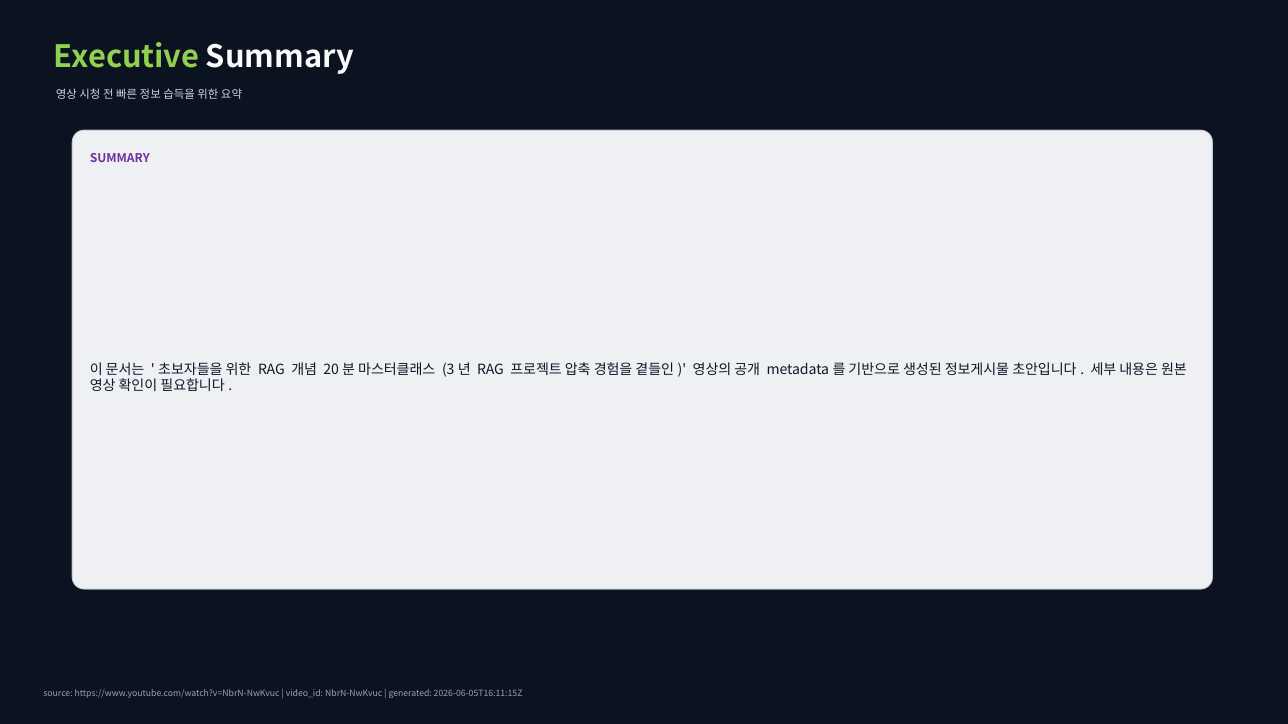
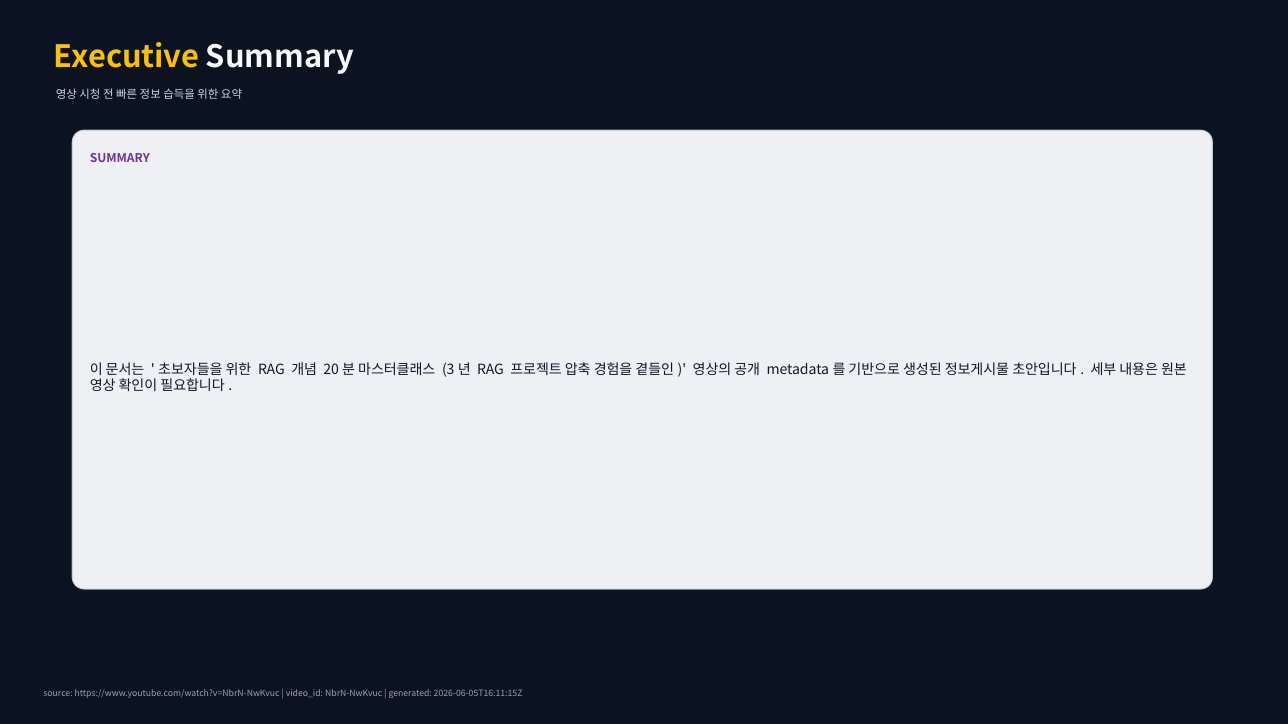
Executive colour: light green -> yellow
